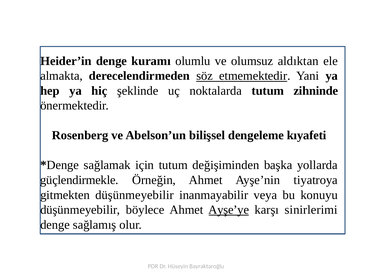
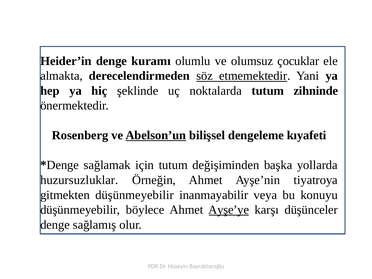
aldıktan: aldıktan -> çocuklar
Abelson’un underline: none -> present
güçlendirmekle: güçlendirmekle -> huzursuzluklar
sinirlerimi: sinirlerimi -> düşünceler
